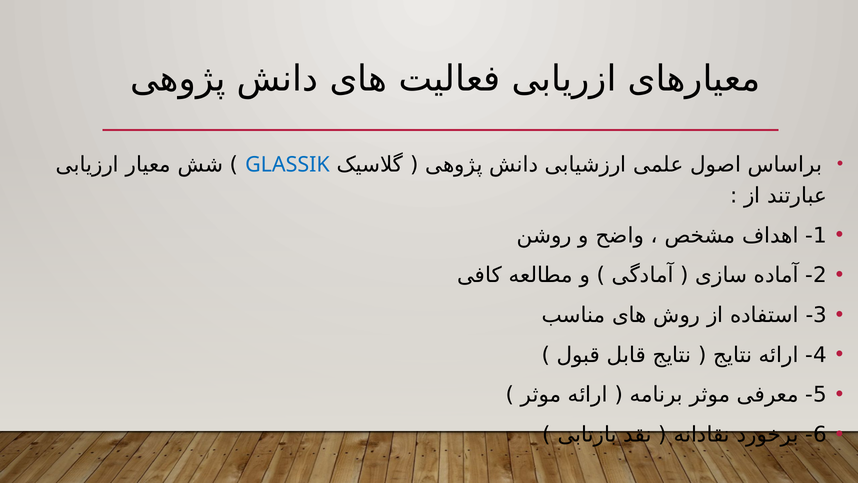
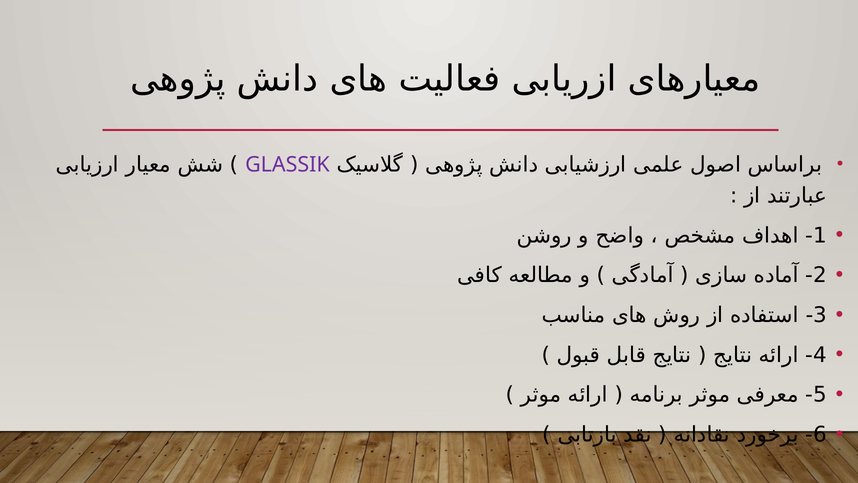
GLASSIK colour: blue -> purple
